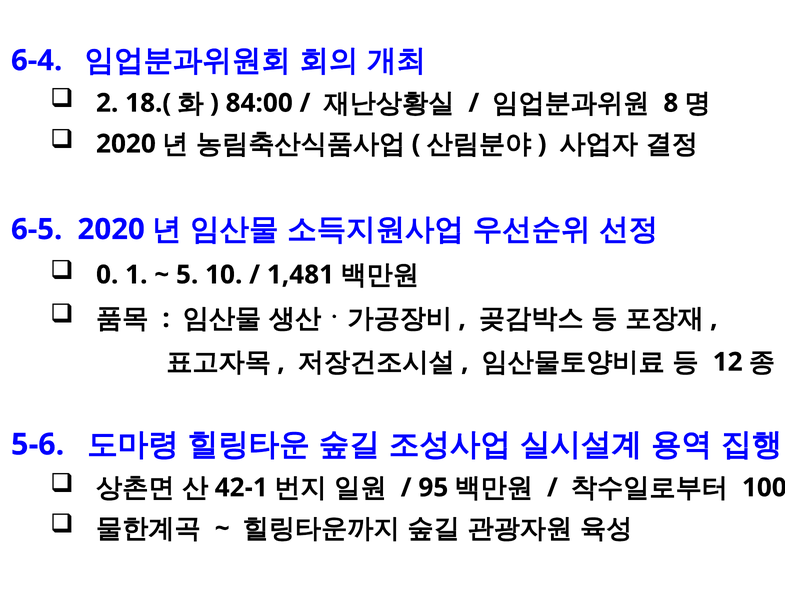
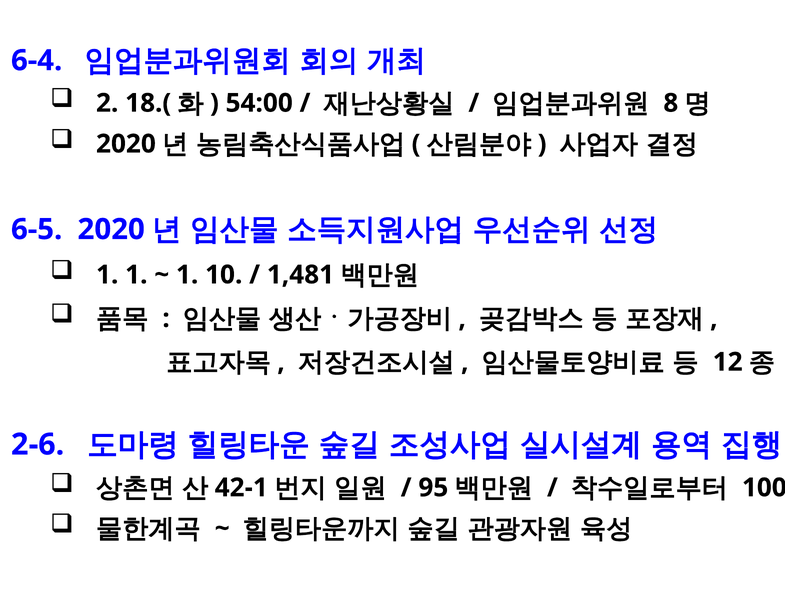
84:00: 84:00 -> 54:00
0 at (107, 275): 0 -> 1
5 at (187, 275): 5 -> 1
5-6: 5-6 -> 2-6
